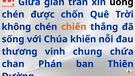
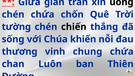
chén được: được -> chứa
không: không -> tường
chiến colour: orange -> black
Phán: Phán -> Luôn
